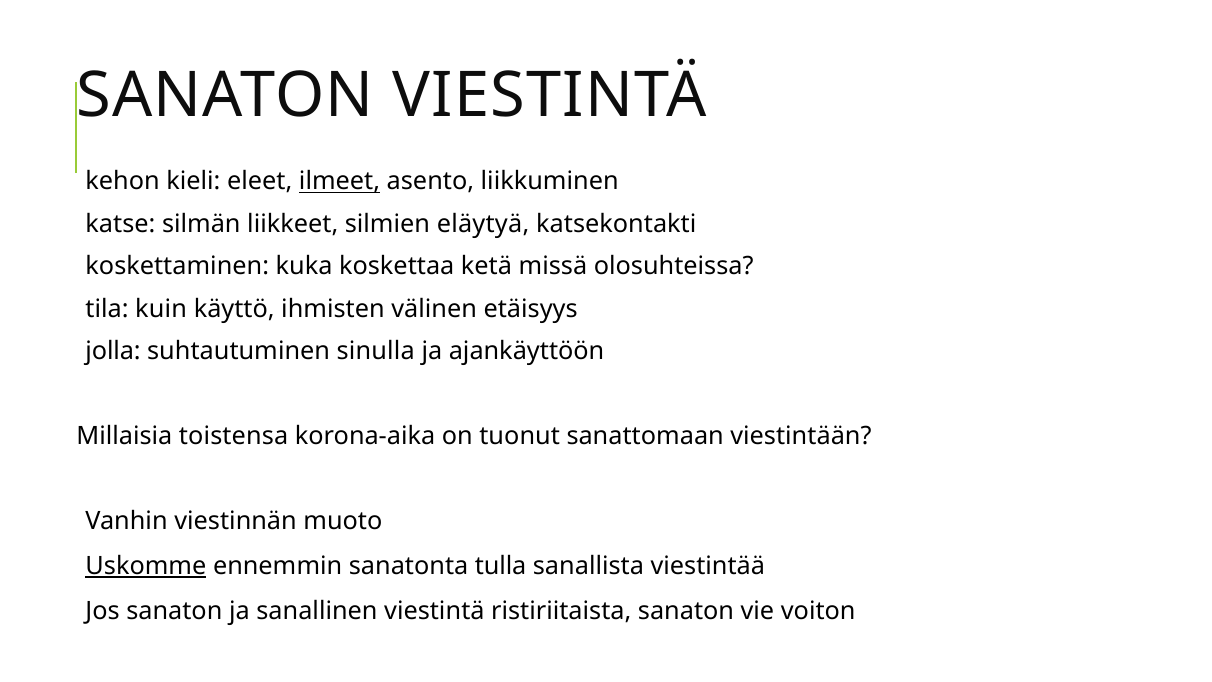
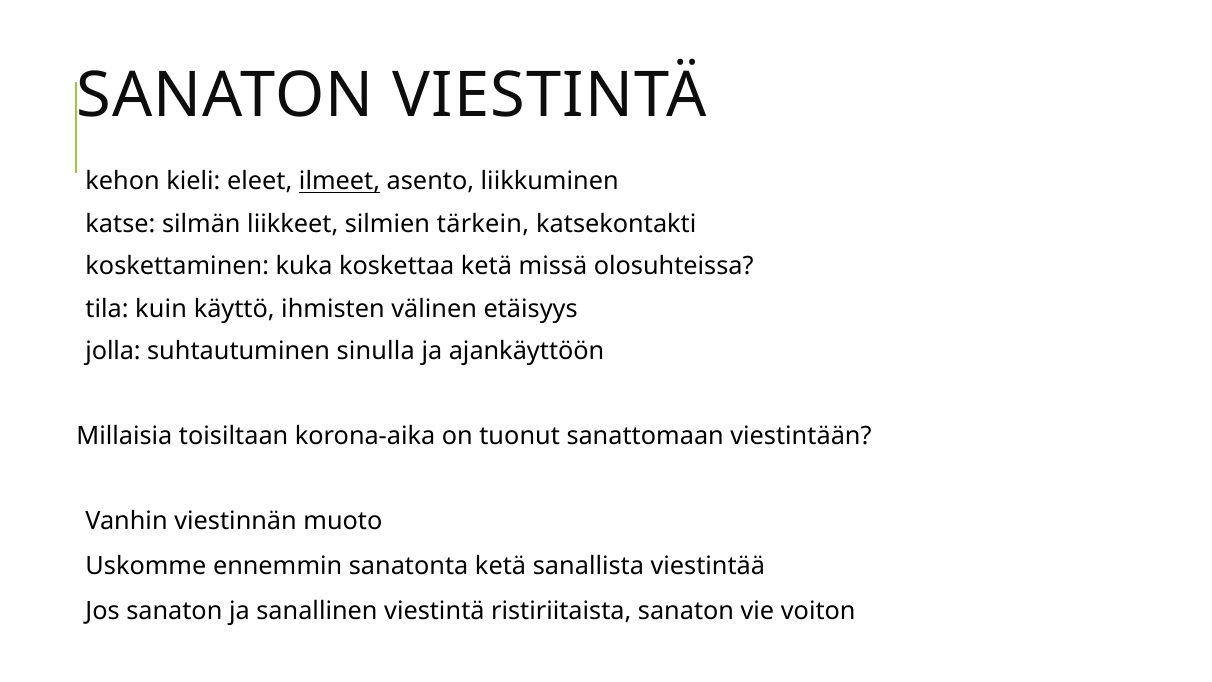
eläytyä: eläytyä -> tärkein
toistensa: toistensa -> toisiltaan
Uskomme underline: present -> none
sanatonta tulla: tulla -> ketä
